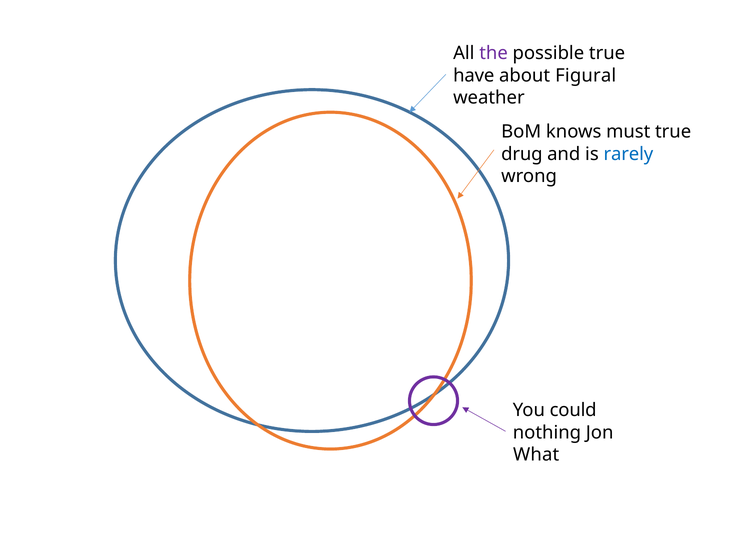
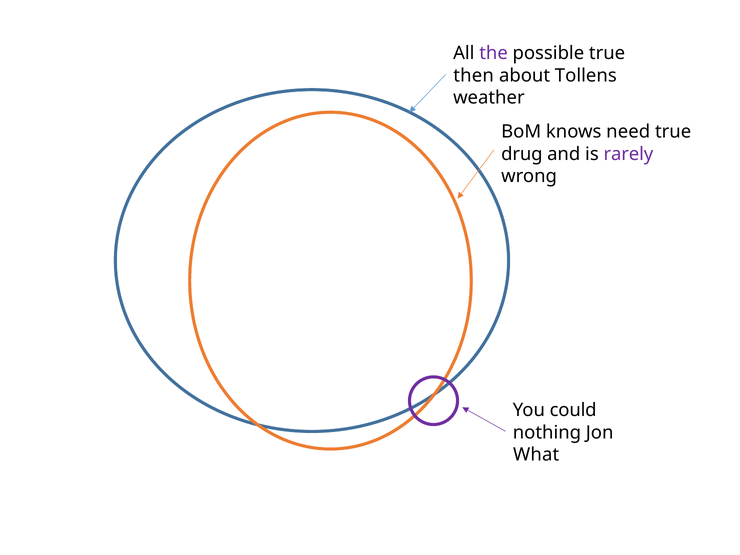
have: have -> then
Figural: Figural -> Tollens
must: must -> need
rarely colour: blue -> purple
